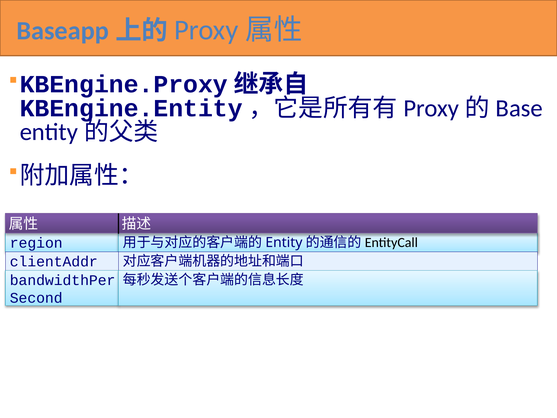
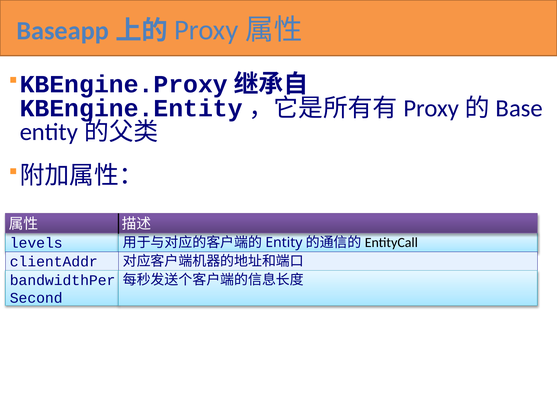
region: region -> levels
